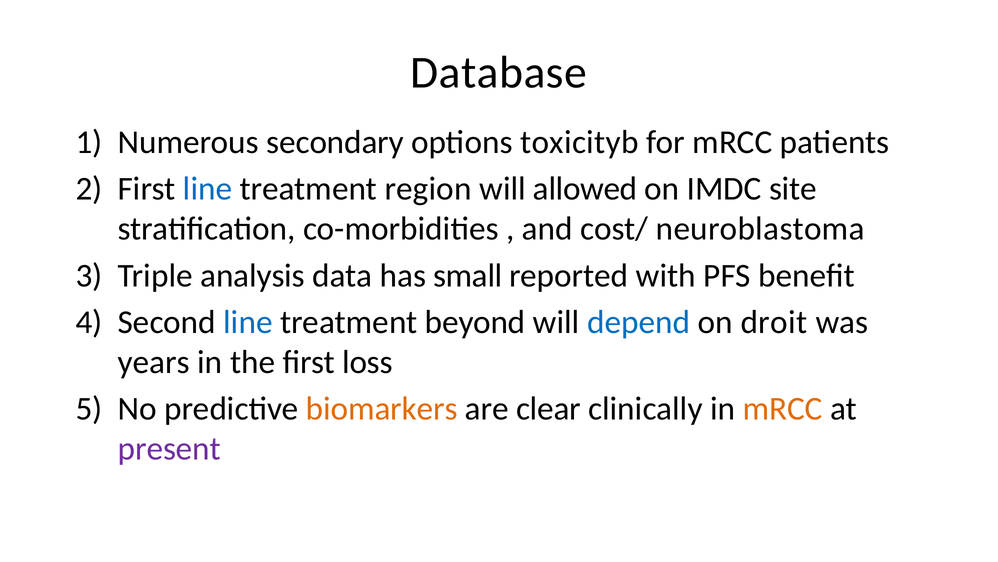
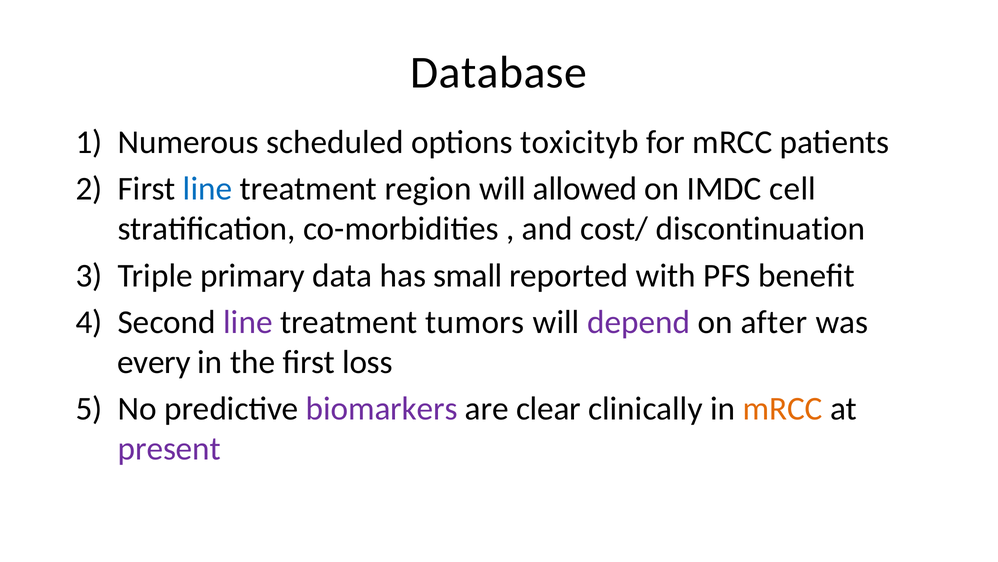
secondary: secondary -> scheduled
site: site -> cell
neuroblastoma: neuroblastoma -> discontinuation
analysis: analysis -> primary
line at (248, 322) colour: blue -> purple
beyond: beyond -> tumors
depend colour: blue -> purple
droit: droit -> after
years: years -> every
biomarkers colour: orange -> purple
